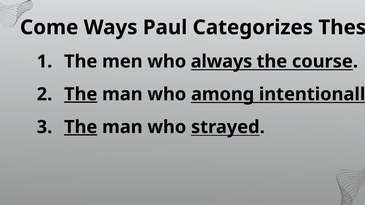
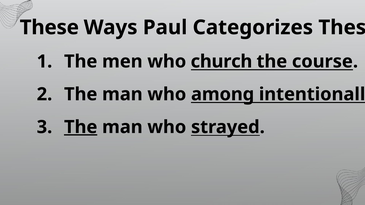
Come at (49, 27): Come -> These
always: always -> church
The at (81, 94) underline: present -> none
